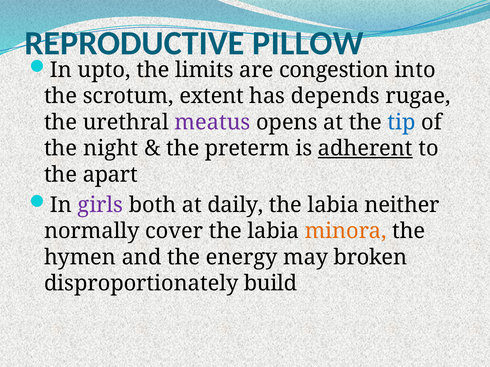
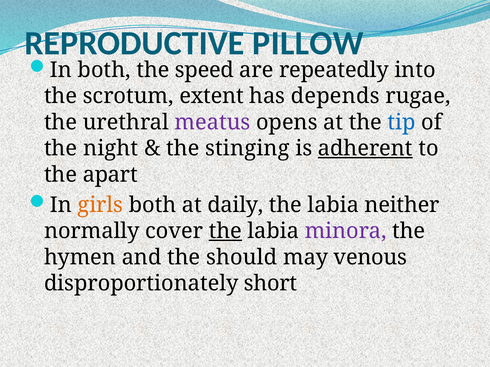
In upto: upto -> both
limits: limits -> speed
congestion: congestion -> repeatedly
preterm: preterm -> stinging
girls colour: purple -> orange
the at (225, 231) underline: none -> present
minora colour: orange -> purple
energy: energy -> should
broken: broken -> venous
build: build -> short
